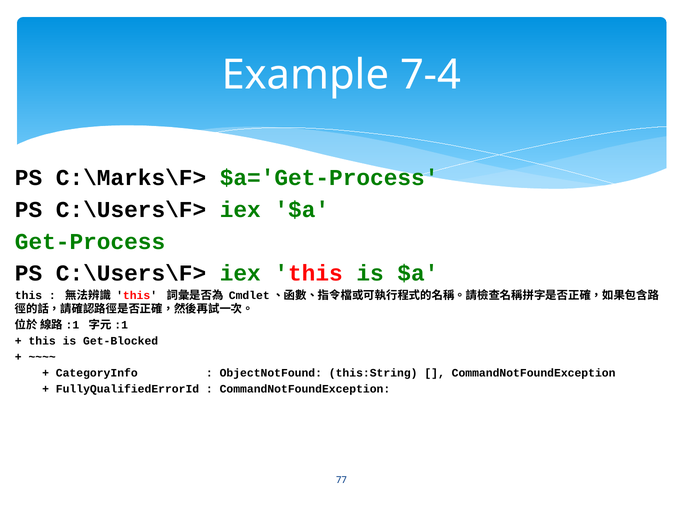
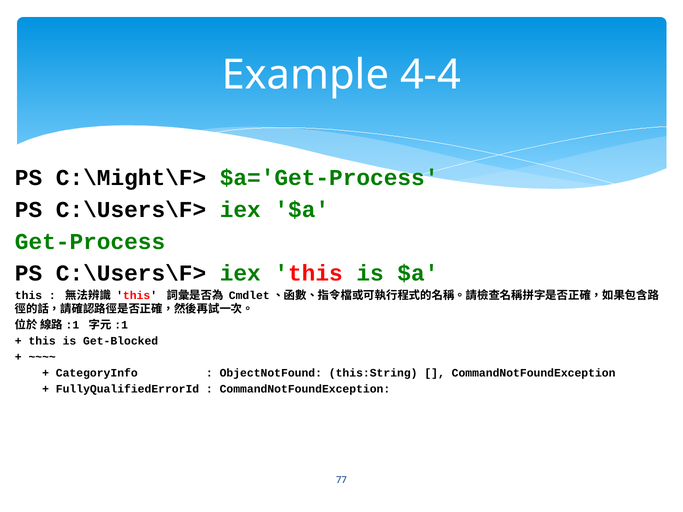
7-4: 7-4 -> 4-4
C:\Marks\F>: C:\Marks\F> -> C:\Might\F>
